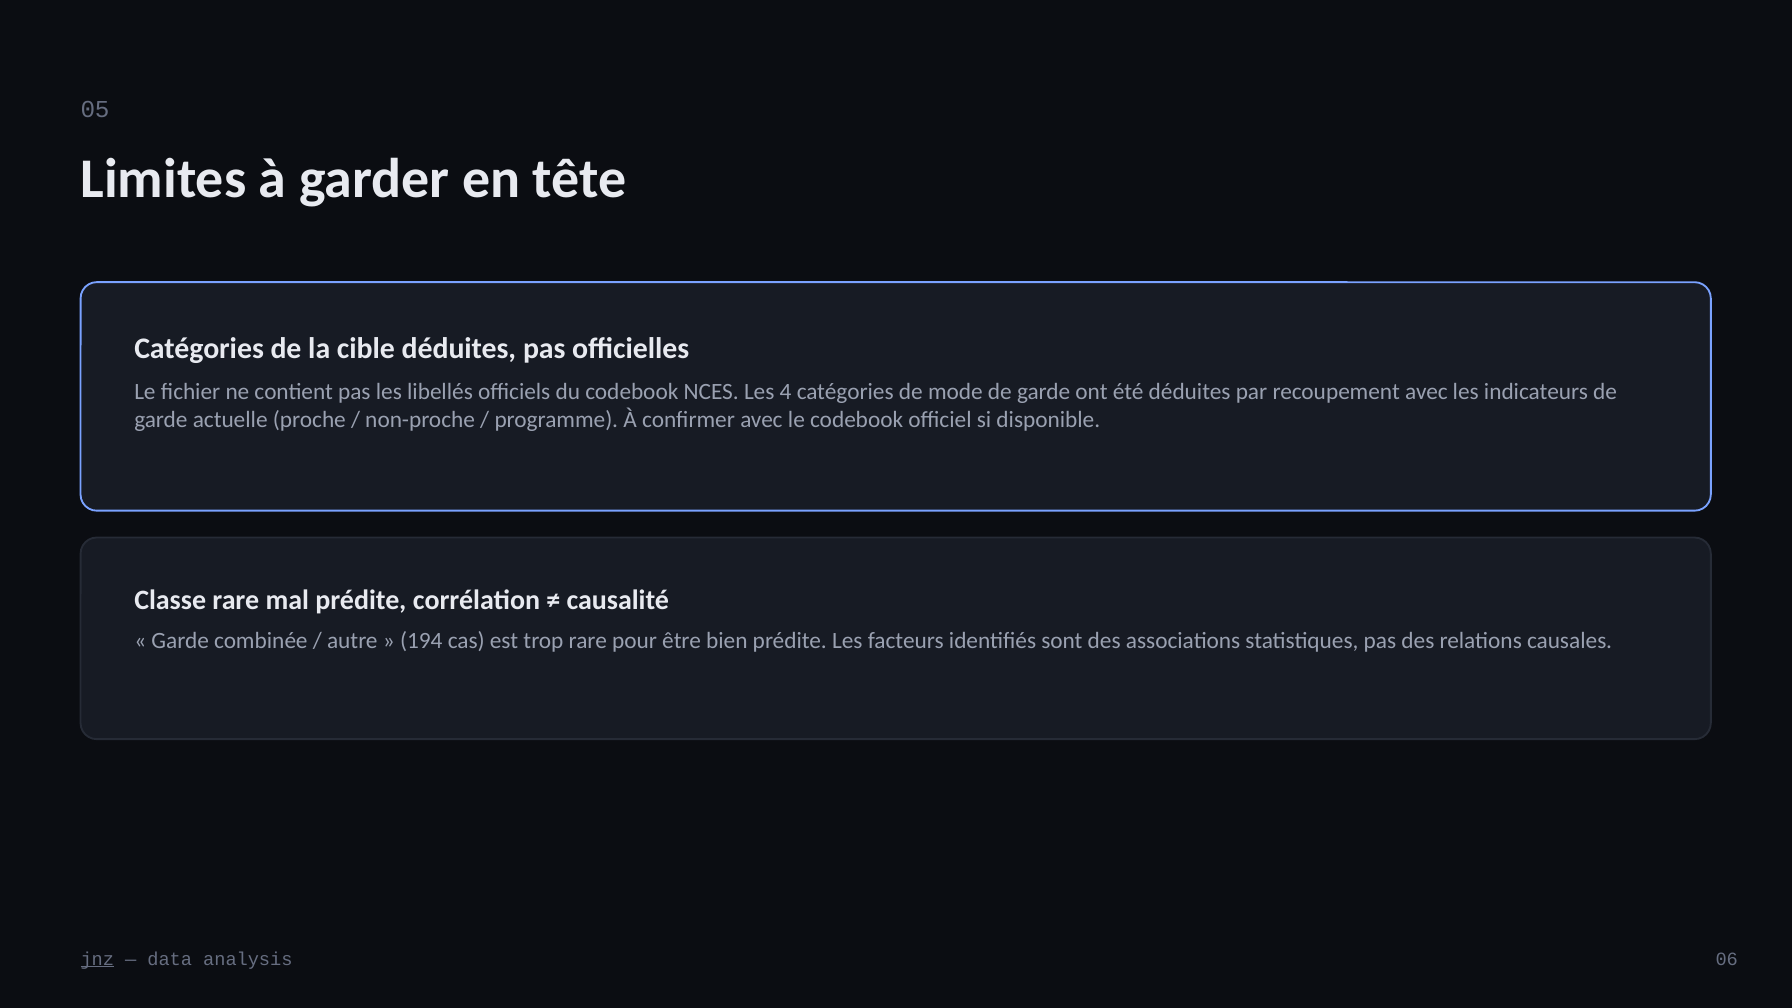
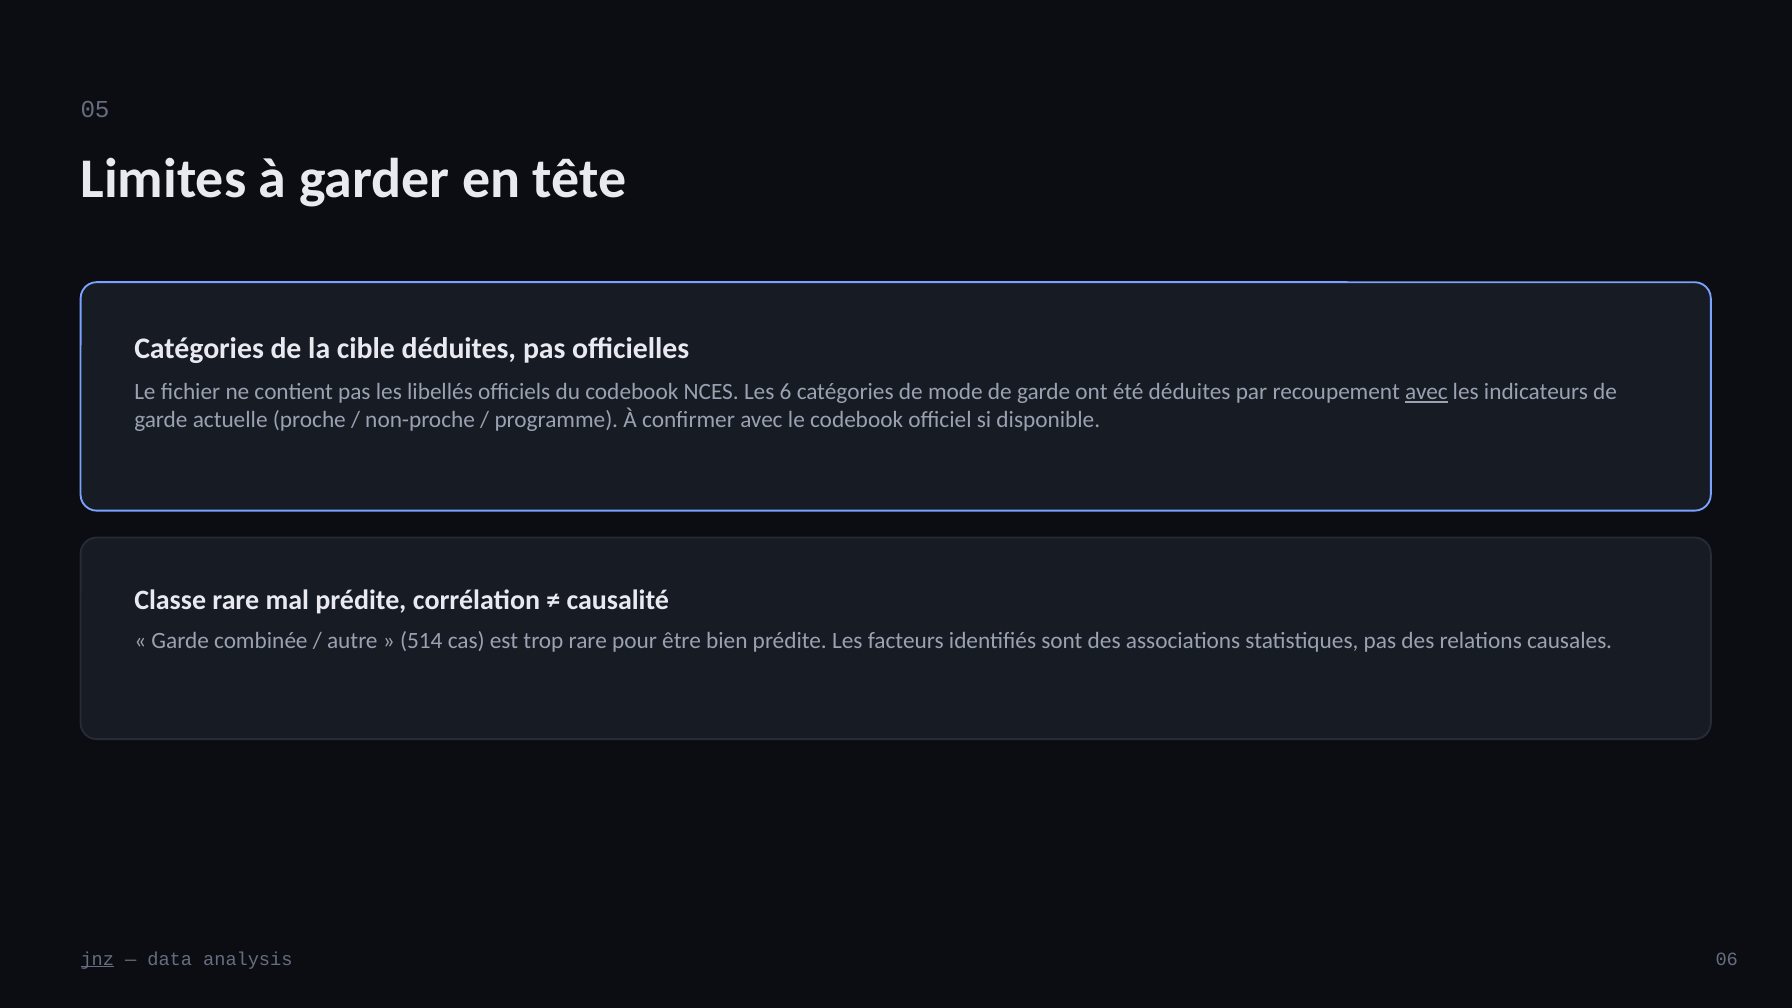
4: 4 -> 6
avec at (1426, 392) underline: none -> present
194: 194 -> 514
